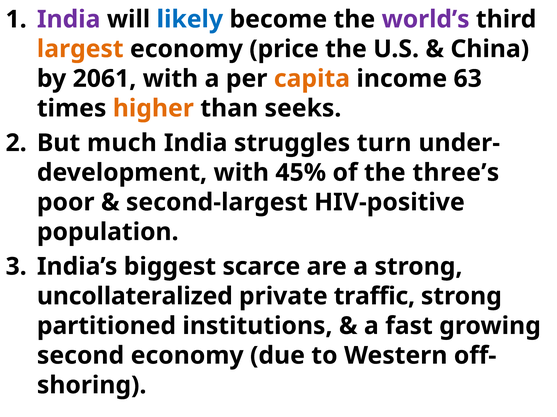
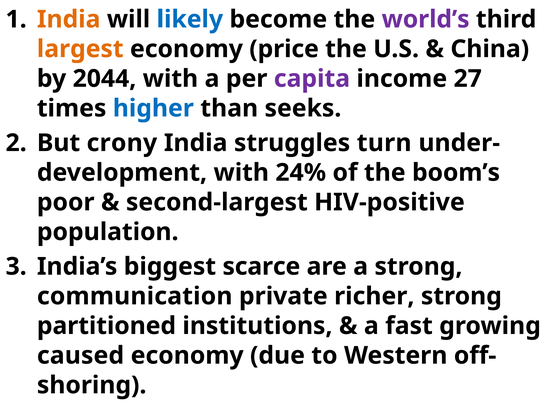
India at (69, 19) colour: purple -> orange
2061: 2061 -> 2044
capita colour: orange -> purple
63: 63 -> 27
higher colour: orange -> blue
much: much -> crony
45%: 45% -> 24%
three’s: three’s -> boom’s
uncollateralized: uncollateralized -> communication
traffic: traffic -> richer
second: second -> caused
